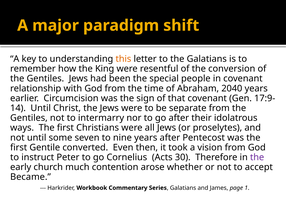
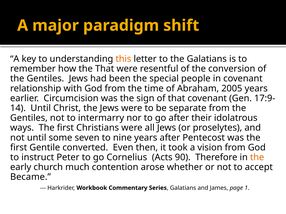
the King: King -> That
2040: 2040 -> 2005
30: 30 -> 90
the at (257, 158) colour: purple -> orange
